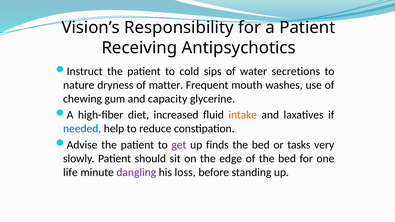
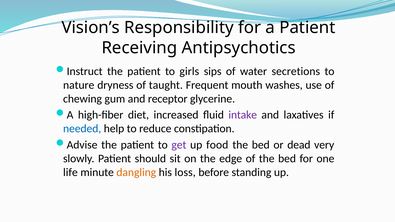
cold: cold -> girls
matter: matter -> taught
capacity: capacity -> receptor
intake colour: orange -> purple
finds: finds -> food
tasks: tasks -> dead
dangling colour: purple -> orange
